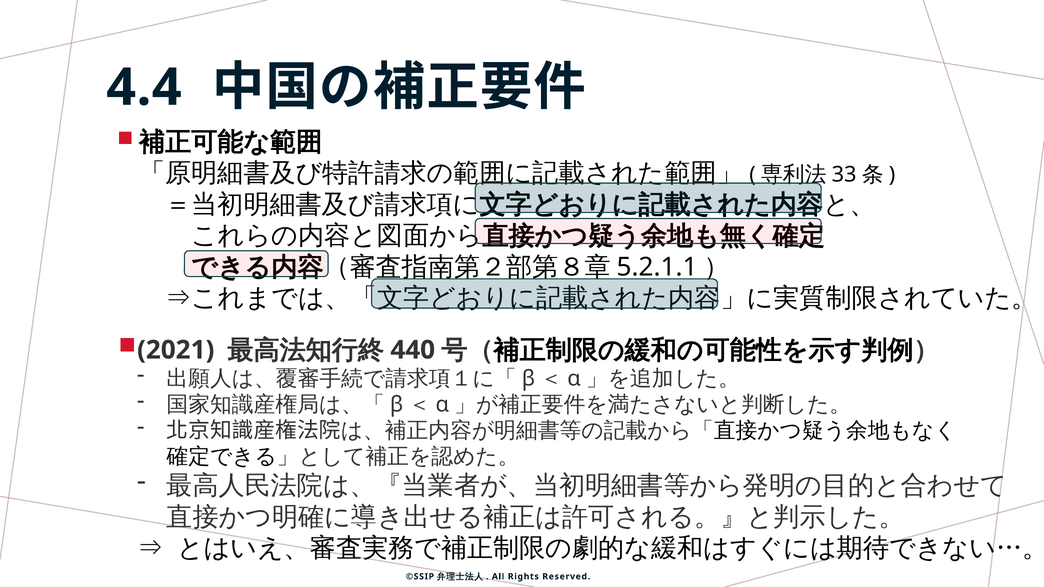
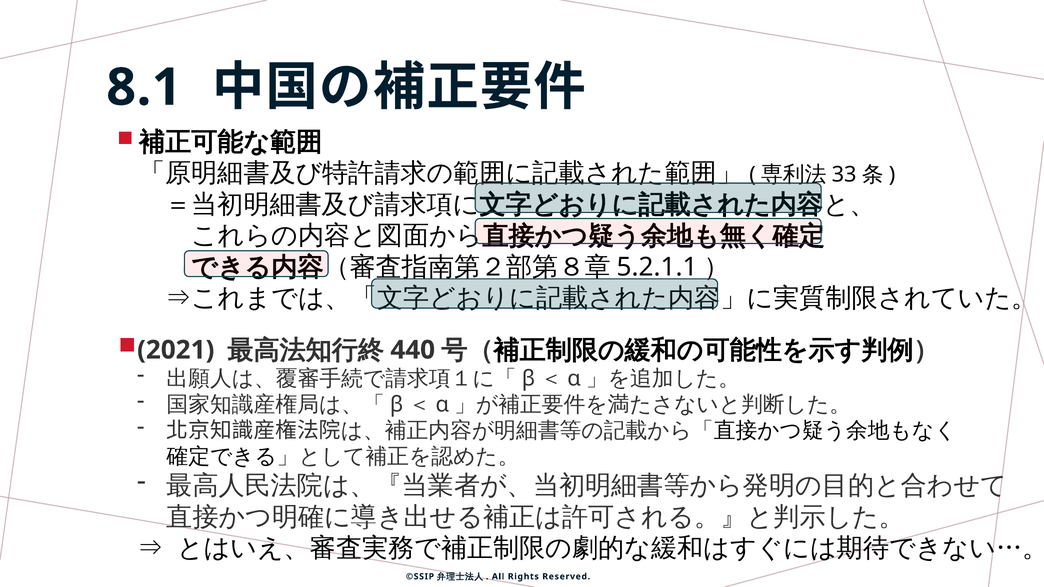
4.4: 4.4 -> 8.1
